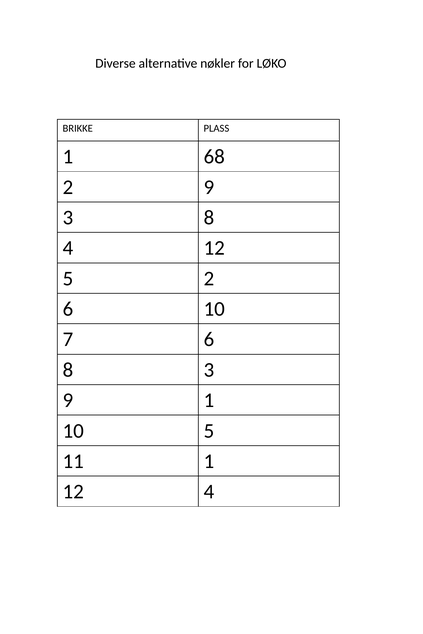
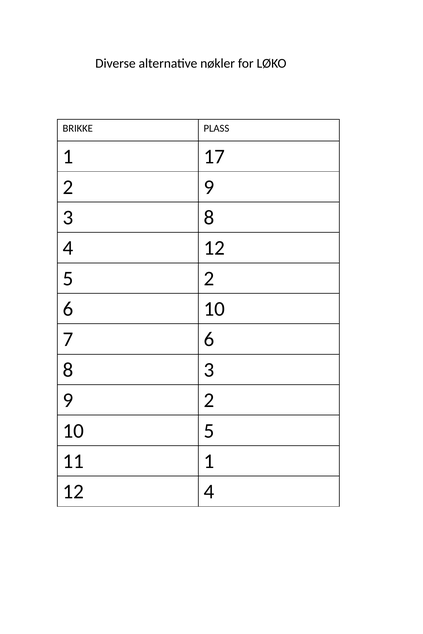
68: 68 -> 17
9 1: 1 -> 2
